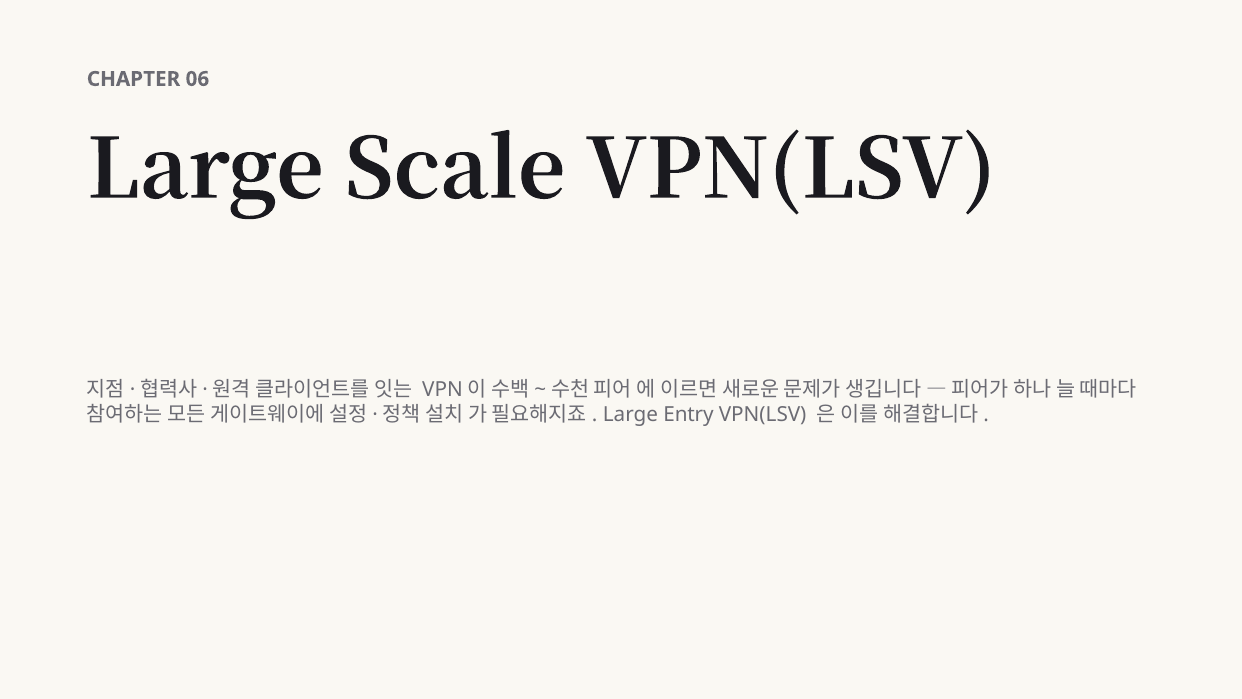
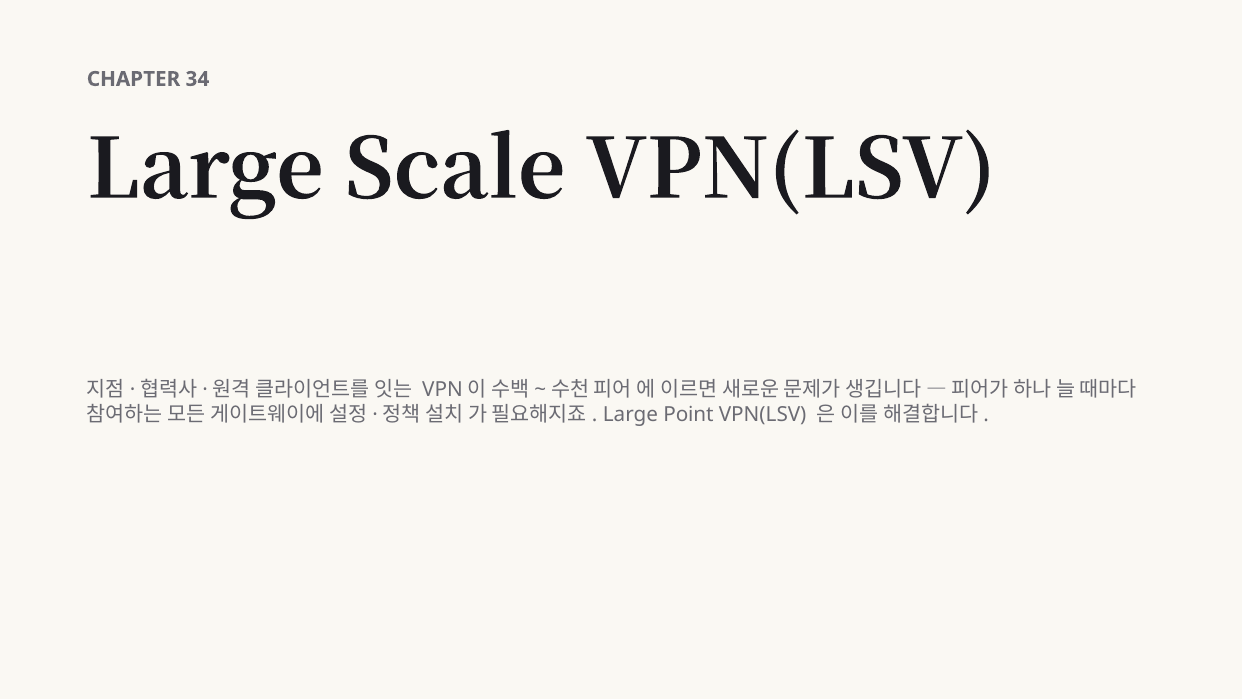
06: 06 -> 34
Entry: Entry -> Point
